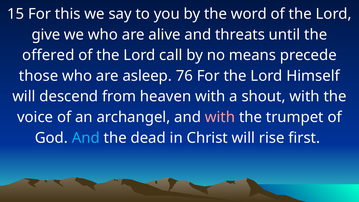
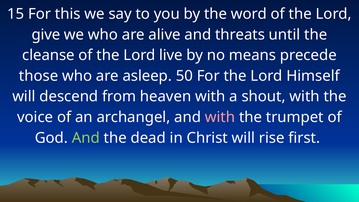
offered: offered -> cleanse
call: call -> live
76: 76 -> 50
And at (86, 138) colour: light blue -> light green
